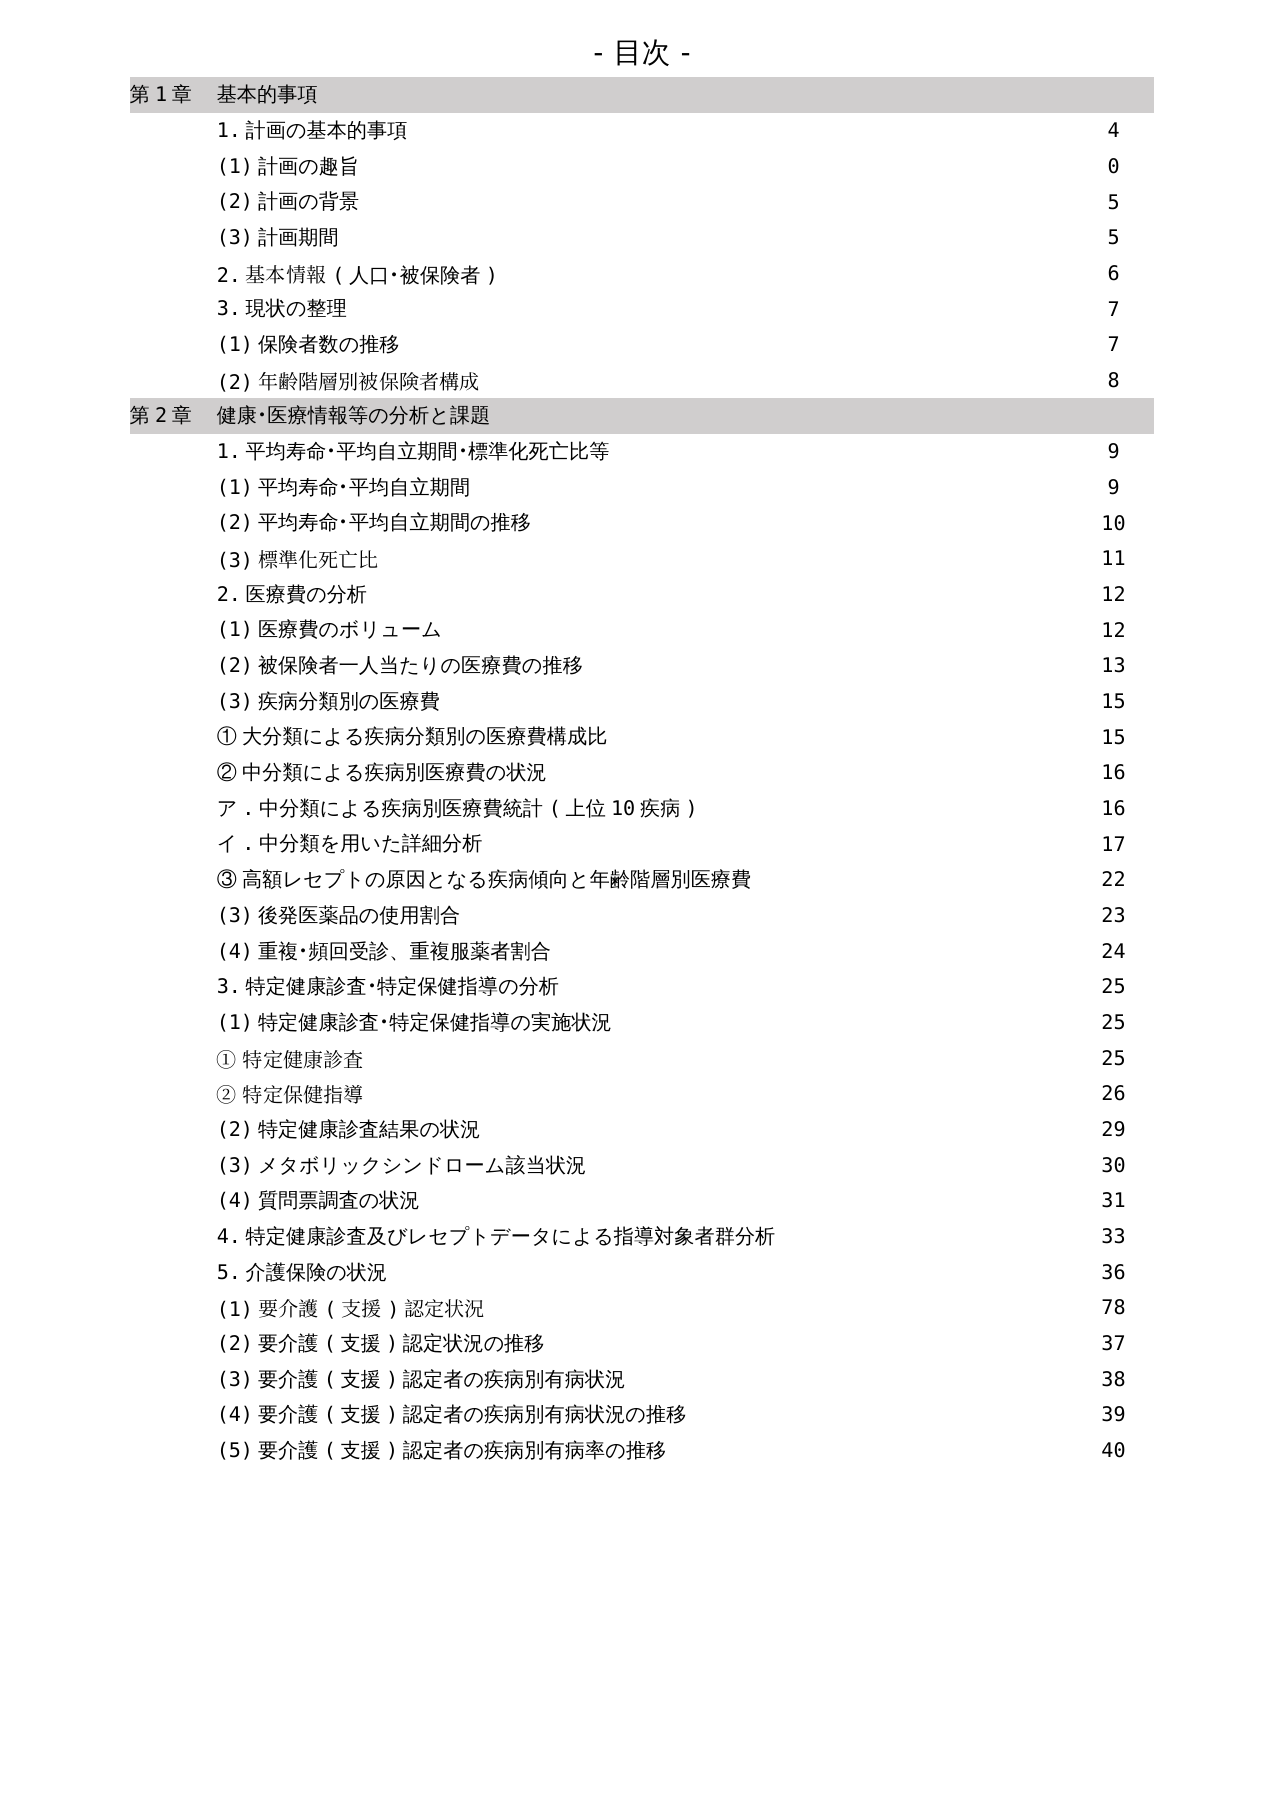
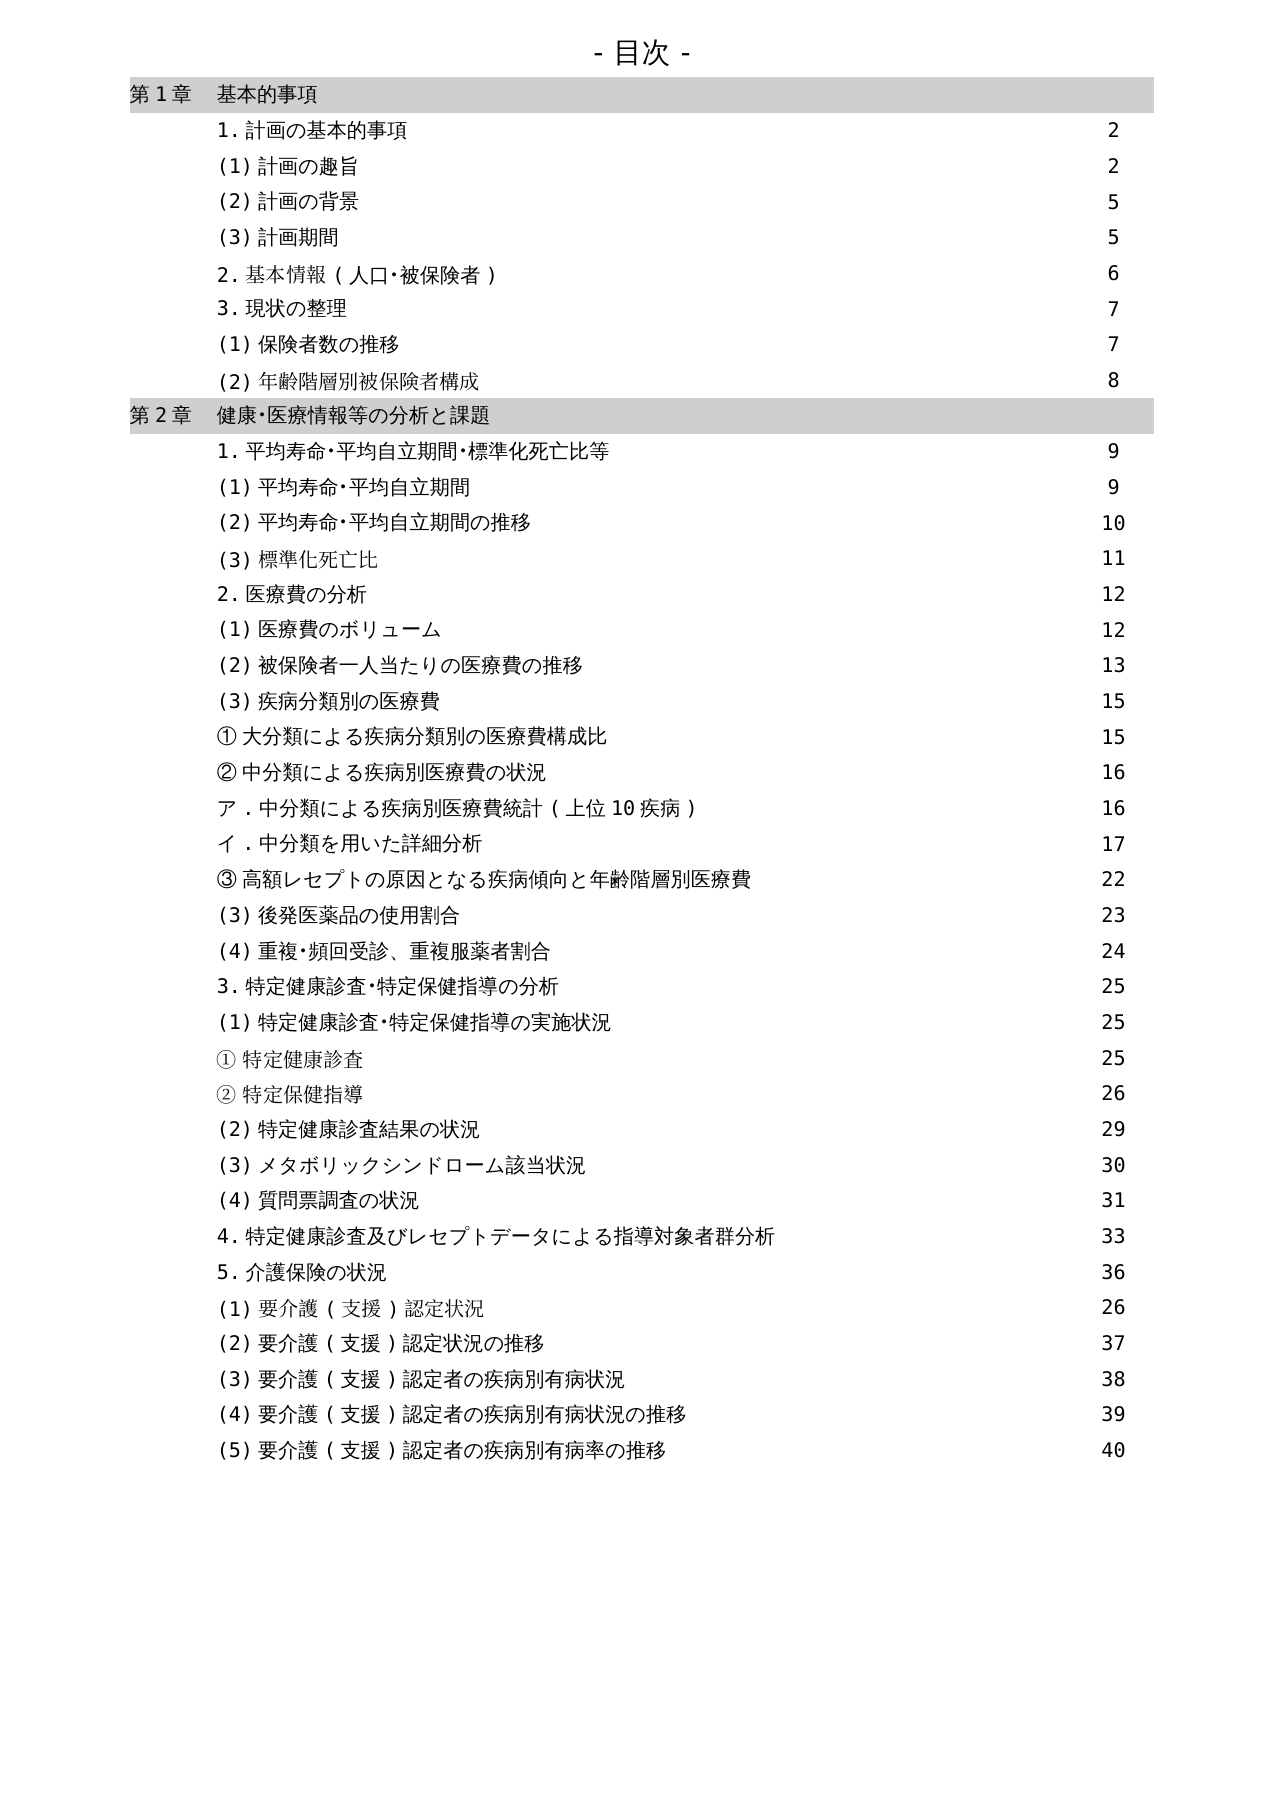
4 at (1114, 131): 4 -> 2
0 at (1114, 167): 0 -> 2
78 at (1114, 1308): 78 -> 26
